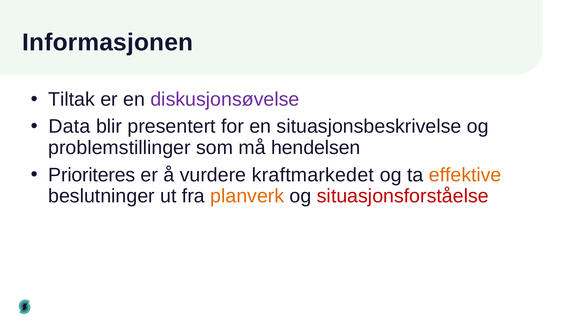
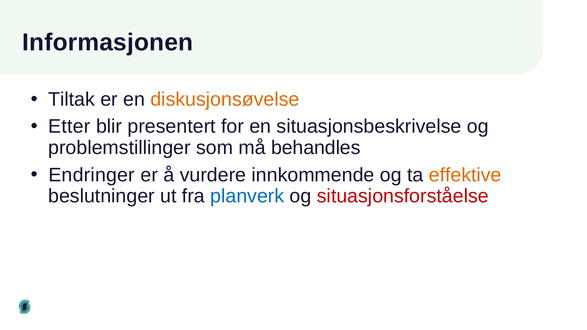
diskusjonsøvelse colour: purple -> orange
Data: Data -> Etter
hendelsen: hendelsen -> behandles
Prioriteres: Prioriteres -> Endringer
kraftmarkedet: kraftmarkedet -> innkommende
planverk colour: orange -> blue
